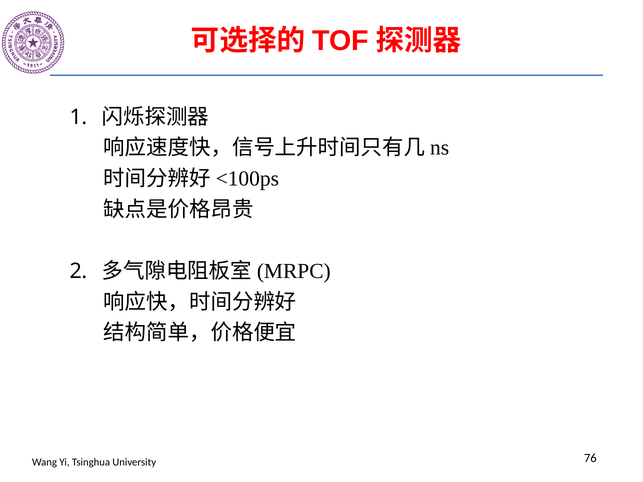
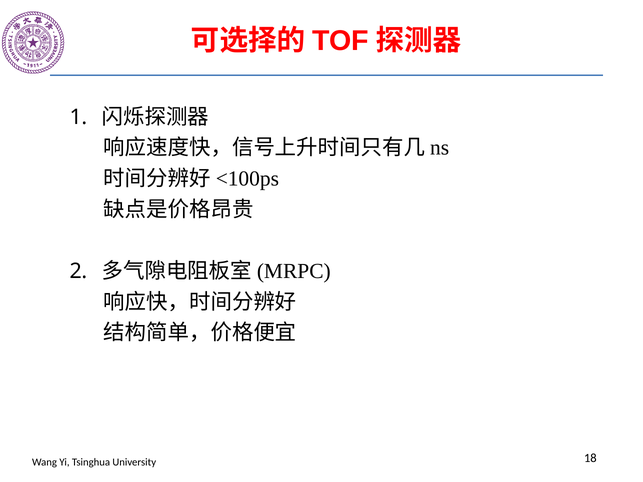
76: 76 -> 18
